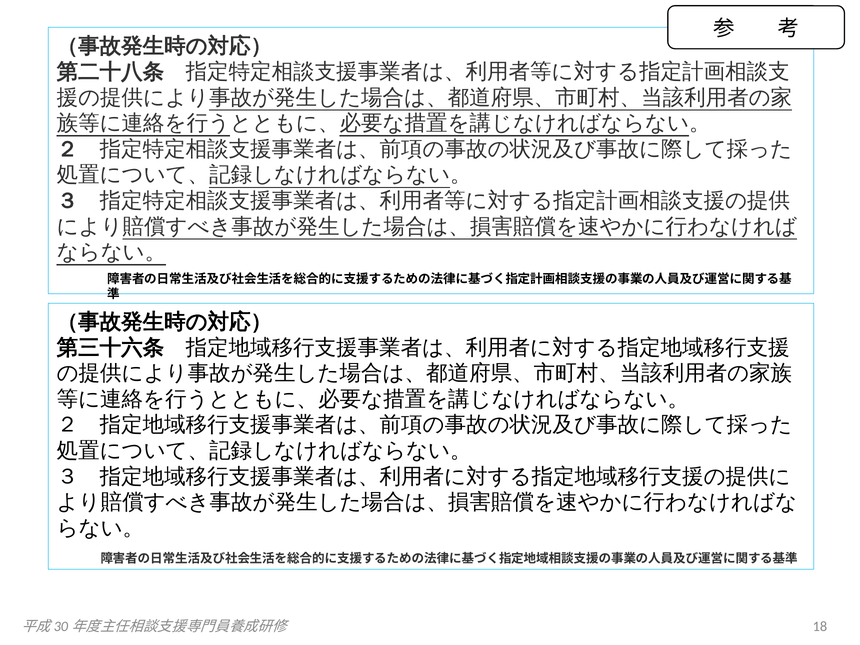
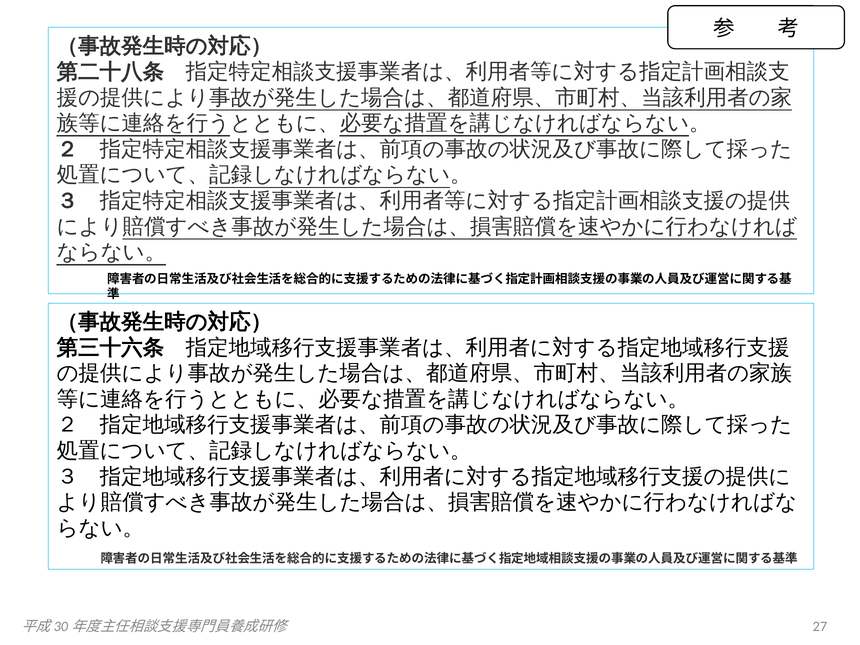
18: 18 -> 27
